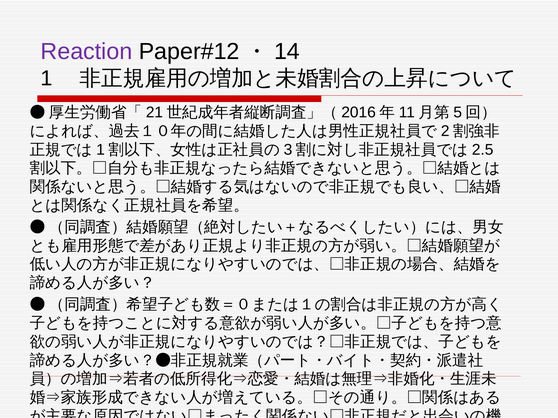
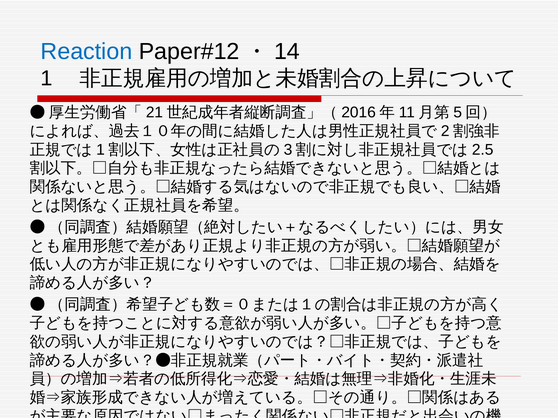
Reaction colour: purple -> blue
